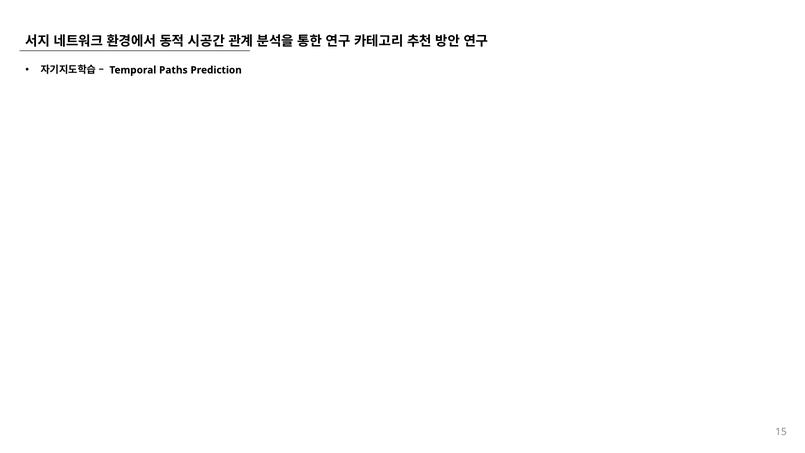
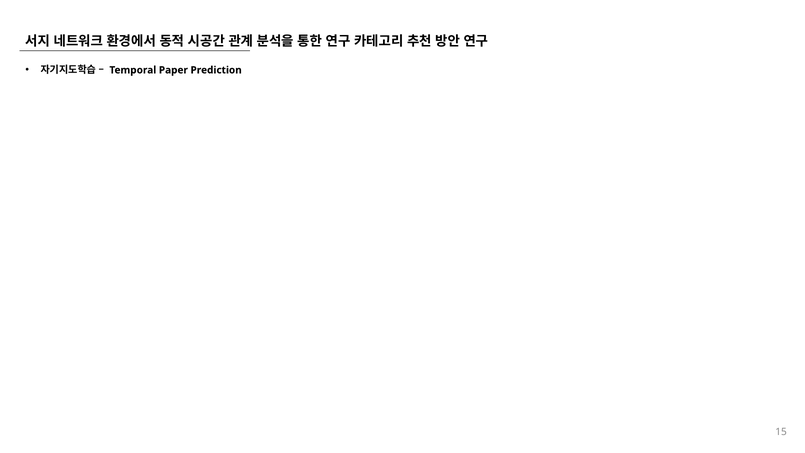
Paths: Paths -> Paper
